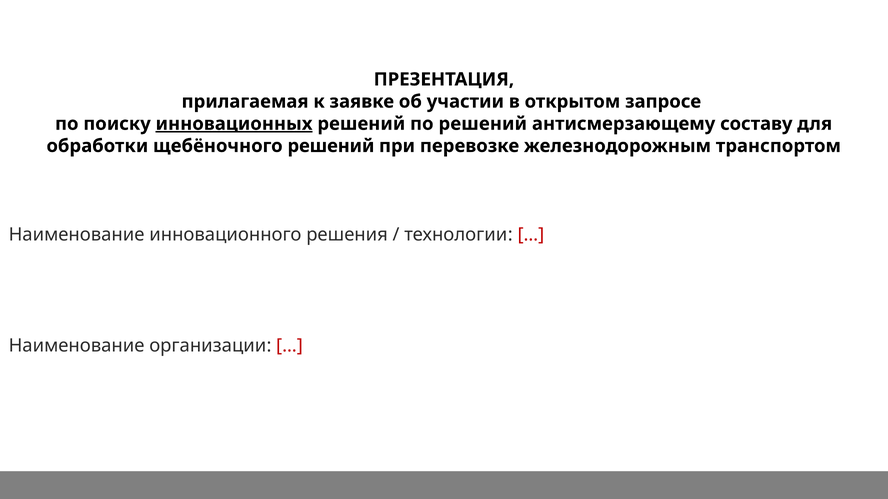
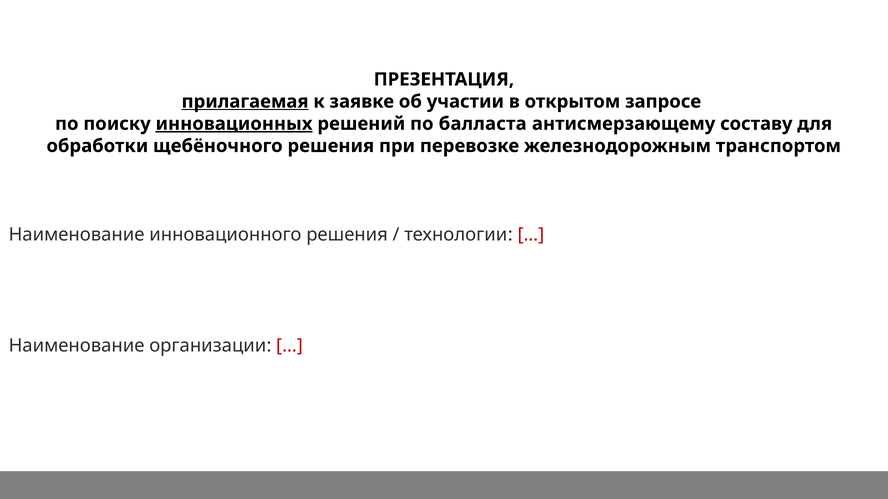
прилагаемая underline: none -> present
по решений: решений -> балласта
щебёночного решений: решений -> решения
